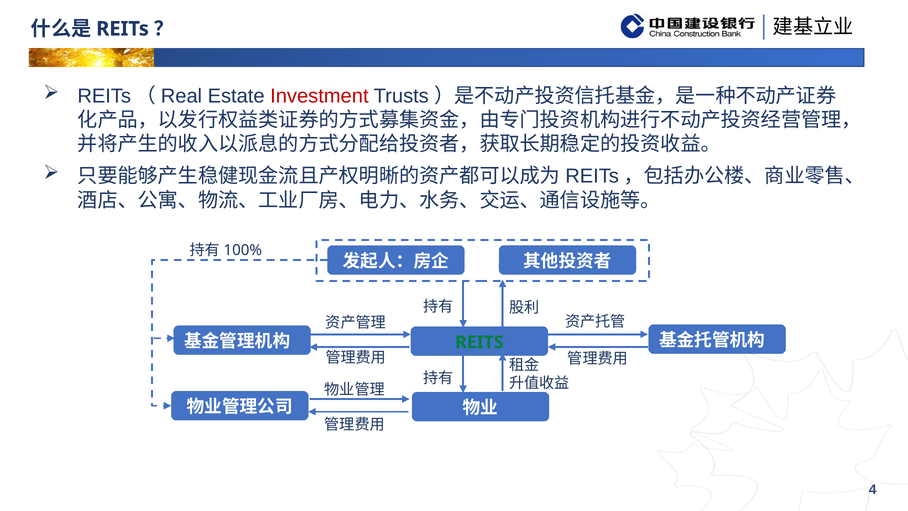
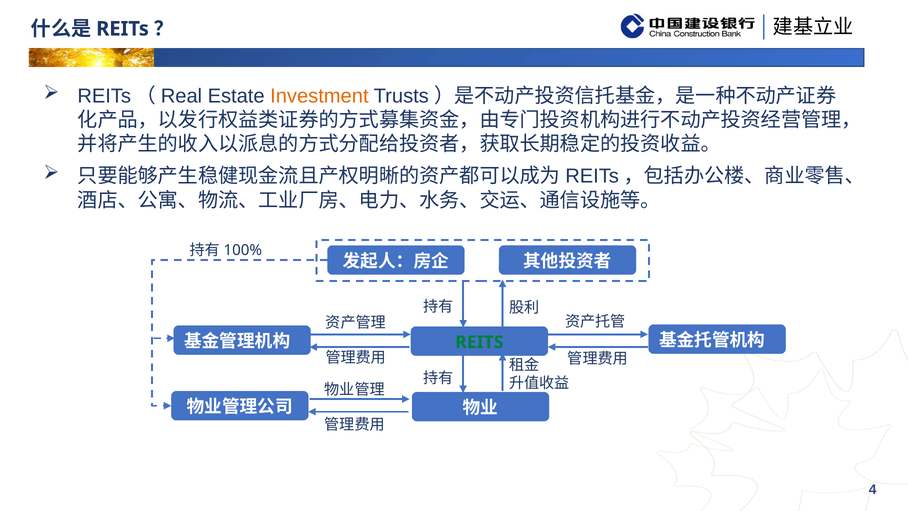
Investment colour: red -> orange
